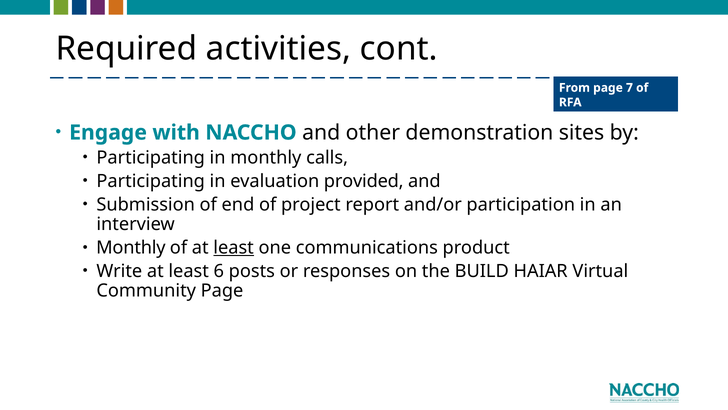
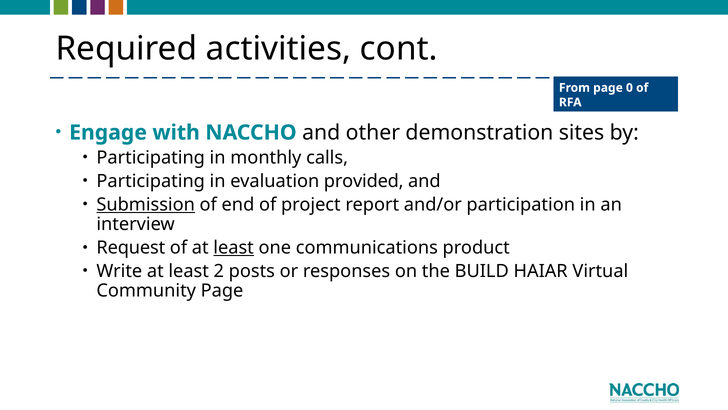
7: 7 -> 0
Submission underline: none -> present
Monthly at (131, 247): Monthly -> Request
6: 6 -> 2
